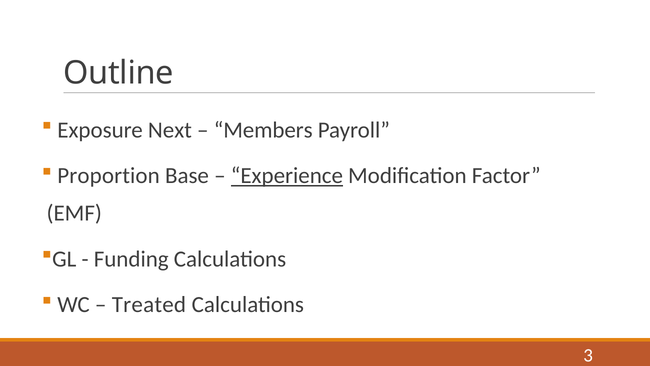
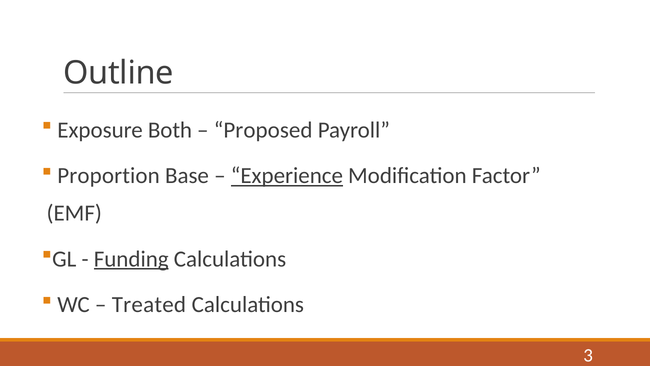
Next: Next -> Both
Members: Members -> Proposed
Funding underline: none -> present
